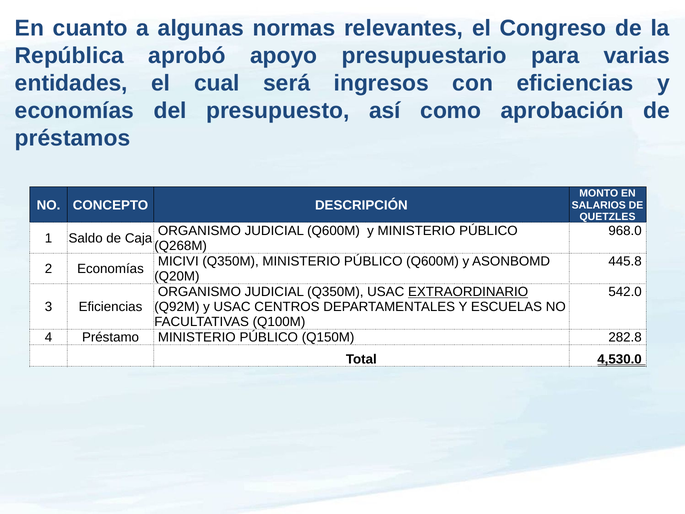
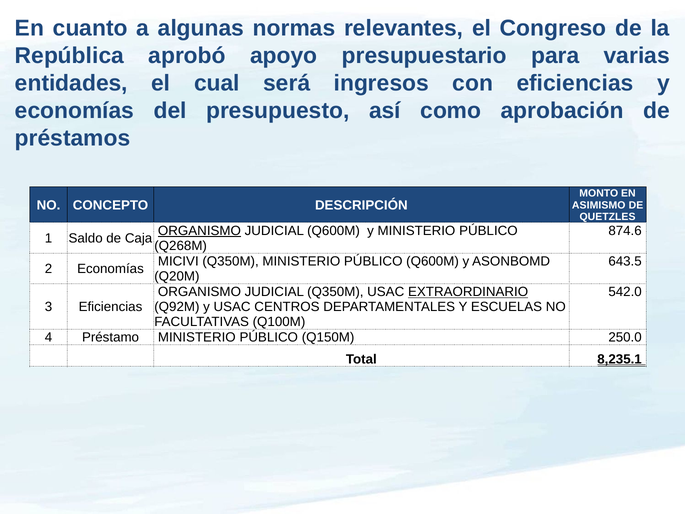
SALARIOS: SALARIOS -> ASIMISMO
ORGANISMO at (199, 231) underline: none -> present
968.0: 968.0 -> 874.6
445.8: 445.8 -> 643.5
282.8: 282.8 -> 250.0
4,530.0: 4,530.0 -> 8,235.1
